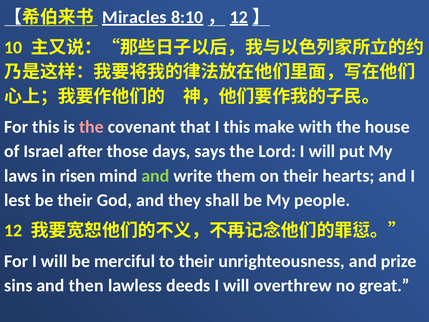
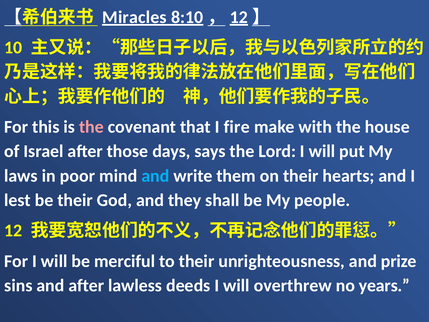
I this: this -> fire
risen: risen -> poor
and at (155, 176) colour: light green -> light blue
and then: then -> after
great: great -> years
